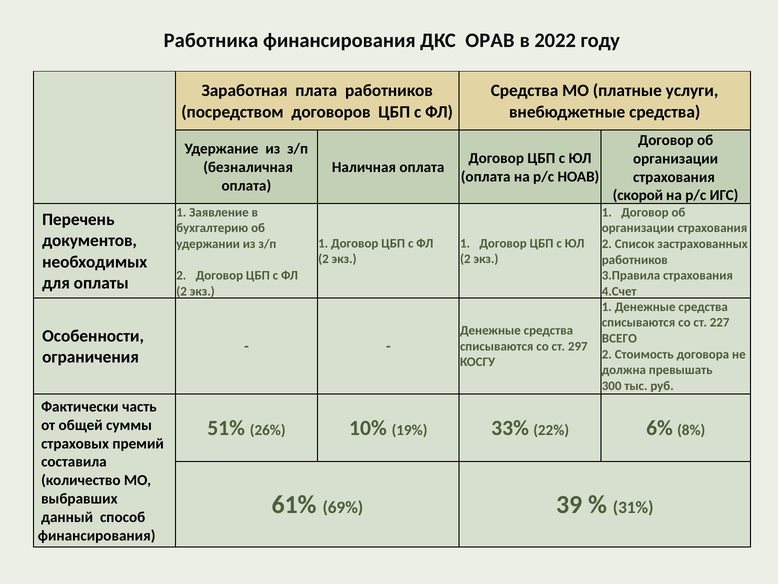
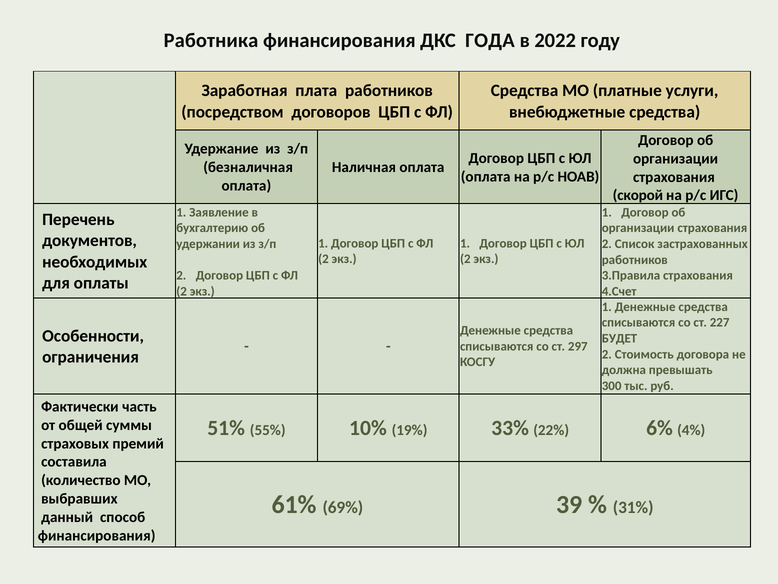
ОРАВ: ОРАВ -> ГОДА
ВСЕГО: ВСЕГО -> БУДЕТ
26%: 26% -> 55%
8%: 8% -> 4%
